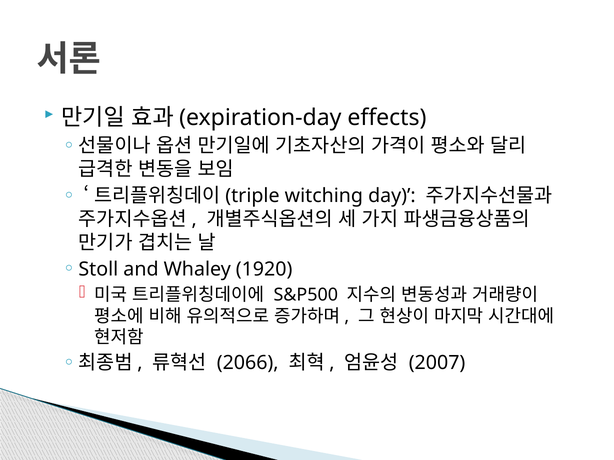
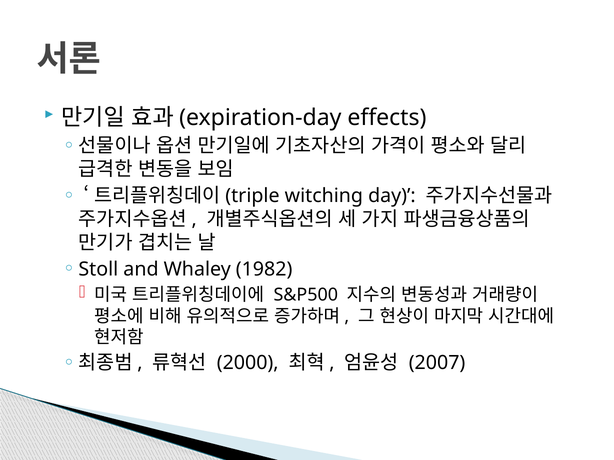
1920: 1920 -> 1982
2066: 2066 -> 2000
